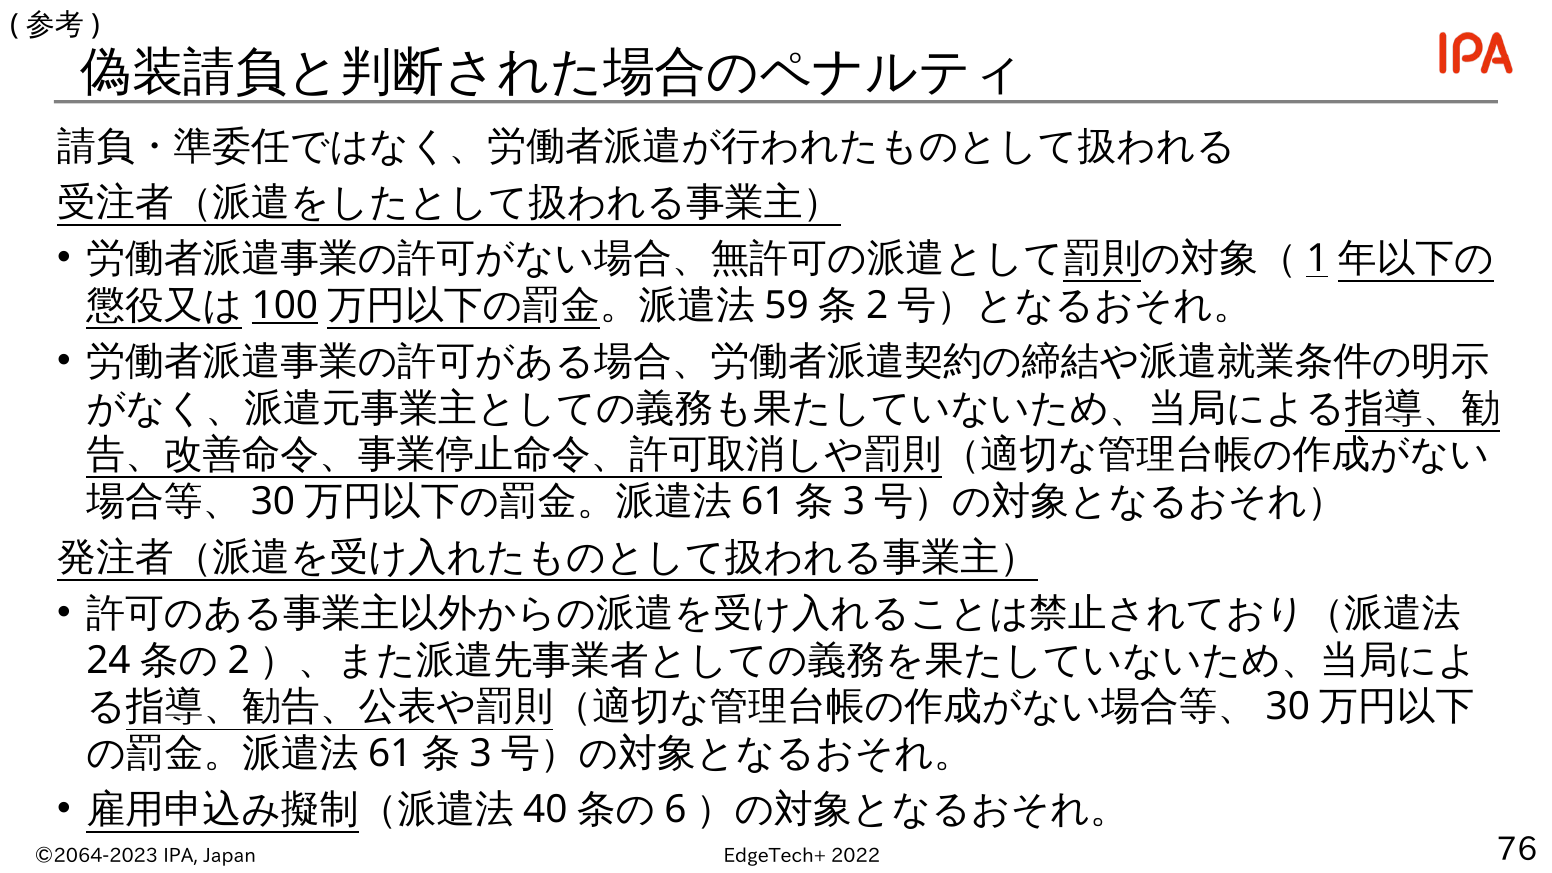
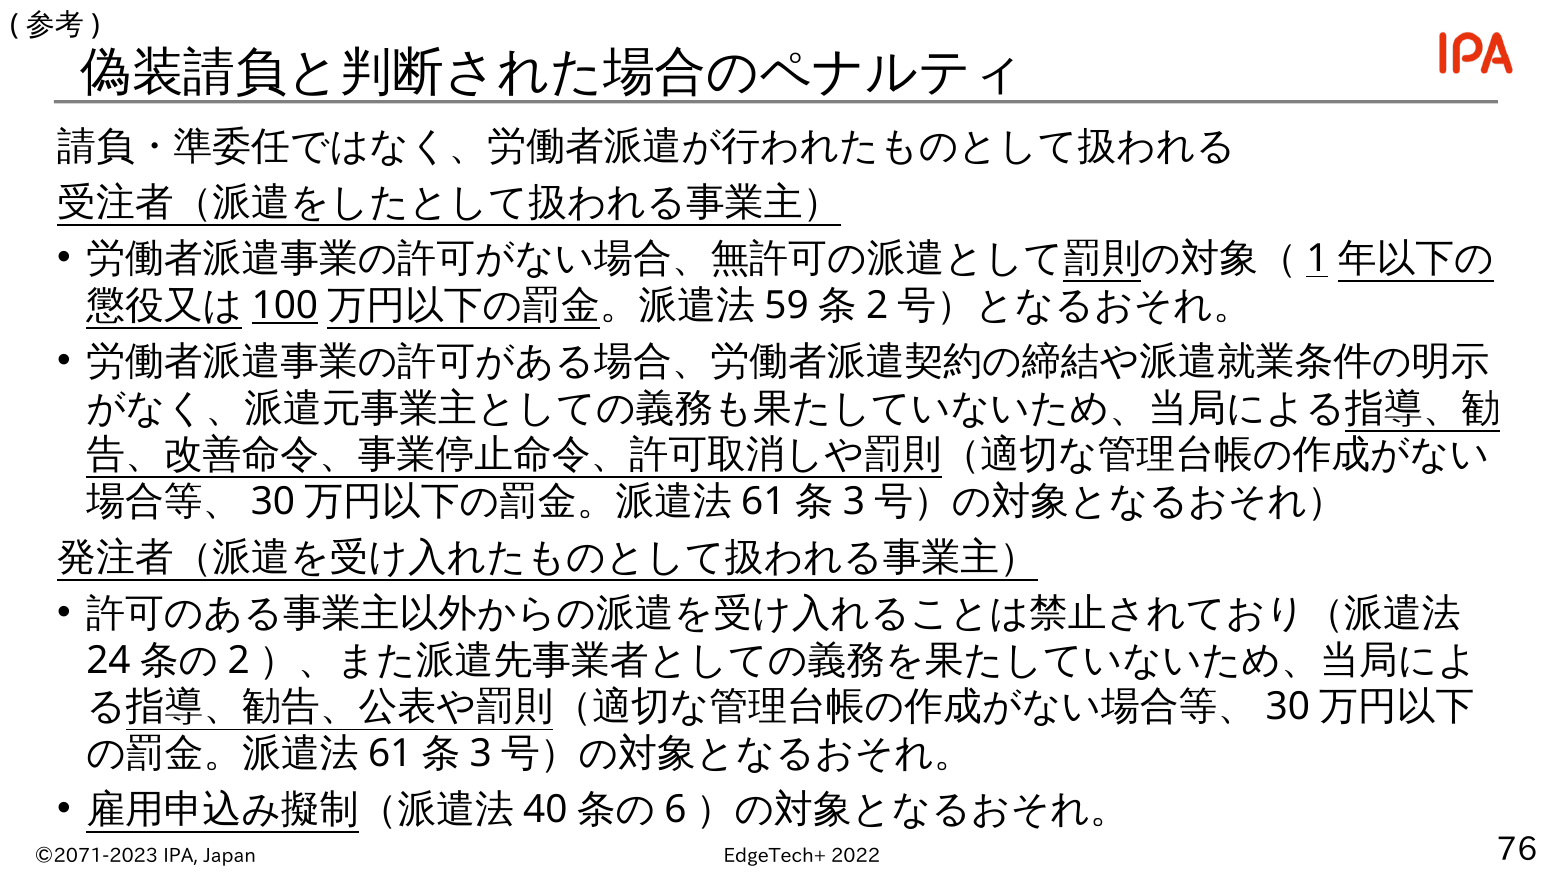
©2064-2023: ©2064-2023 -> ©2071-2023
